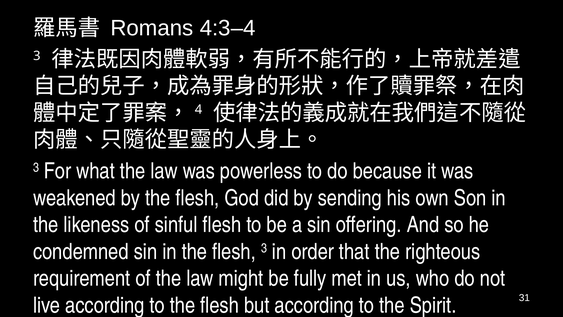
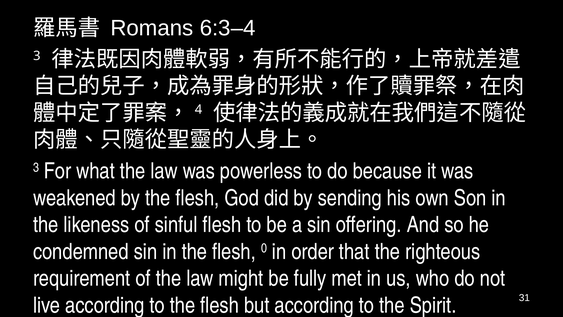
4:3–4: 4:3–4 -> 6:3–4
flesh 3: 3 -> 0
